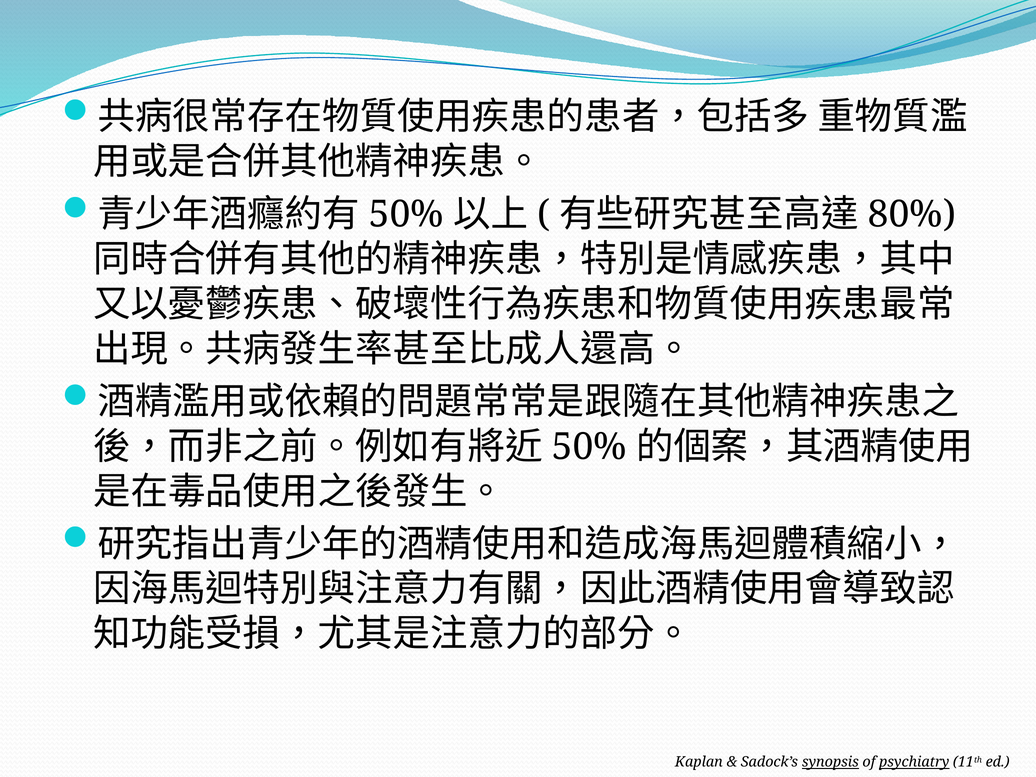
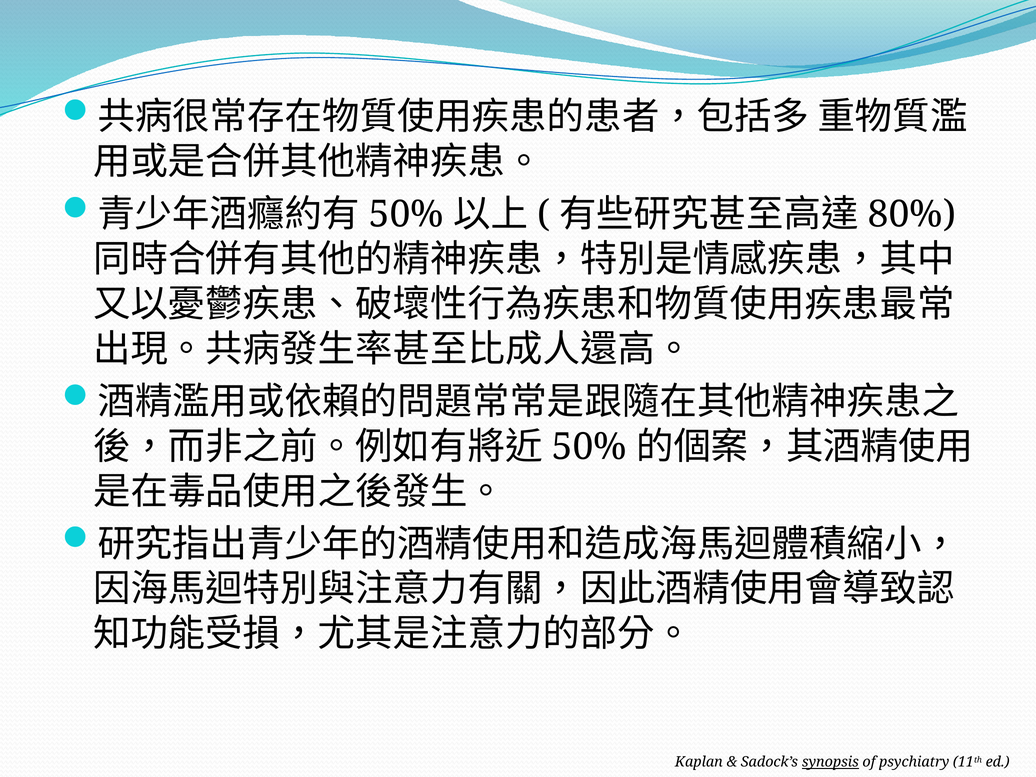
psychiatry underline: present -> none
